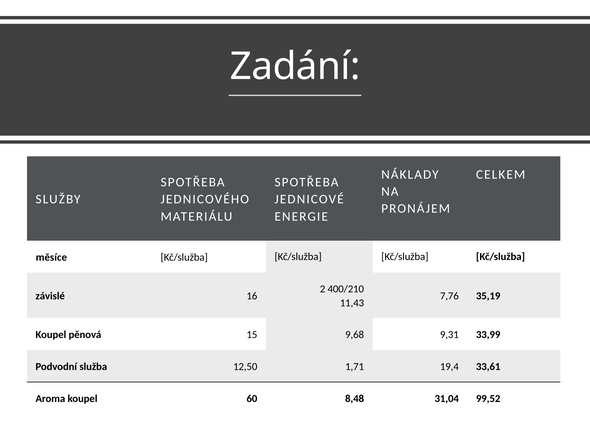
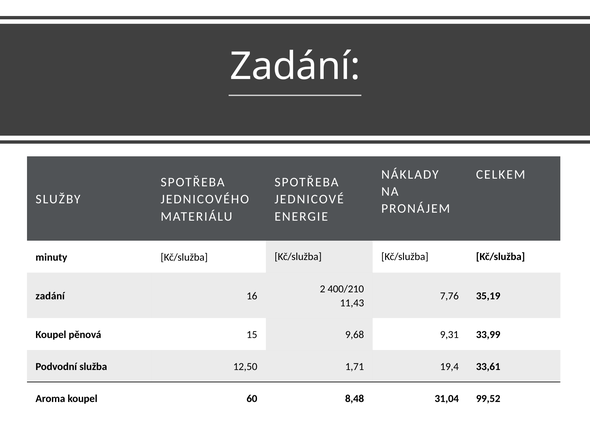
měsíce: měsíce -> minuty
závislé at (50, 296): závislé -> zadání
